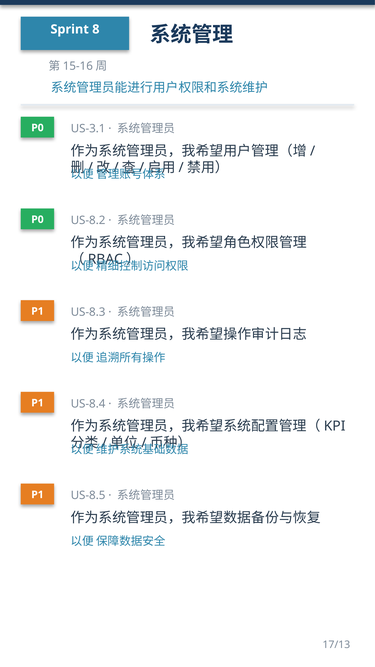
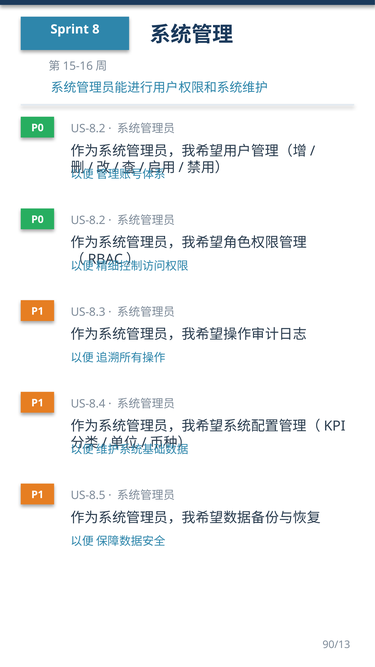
US-3.1 at (88, 128): US-3.1 -> US-8.2
17/13: 17/13 -> 90/13
